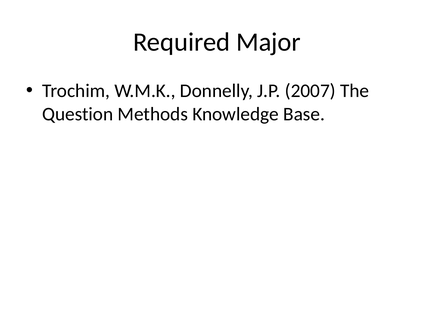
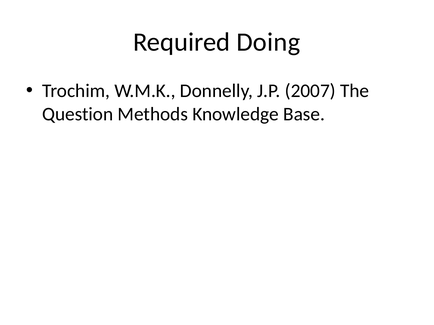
Major: Major -> Doing
